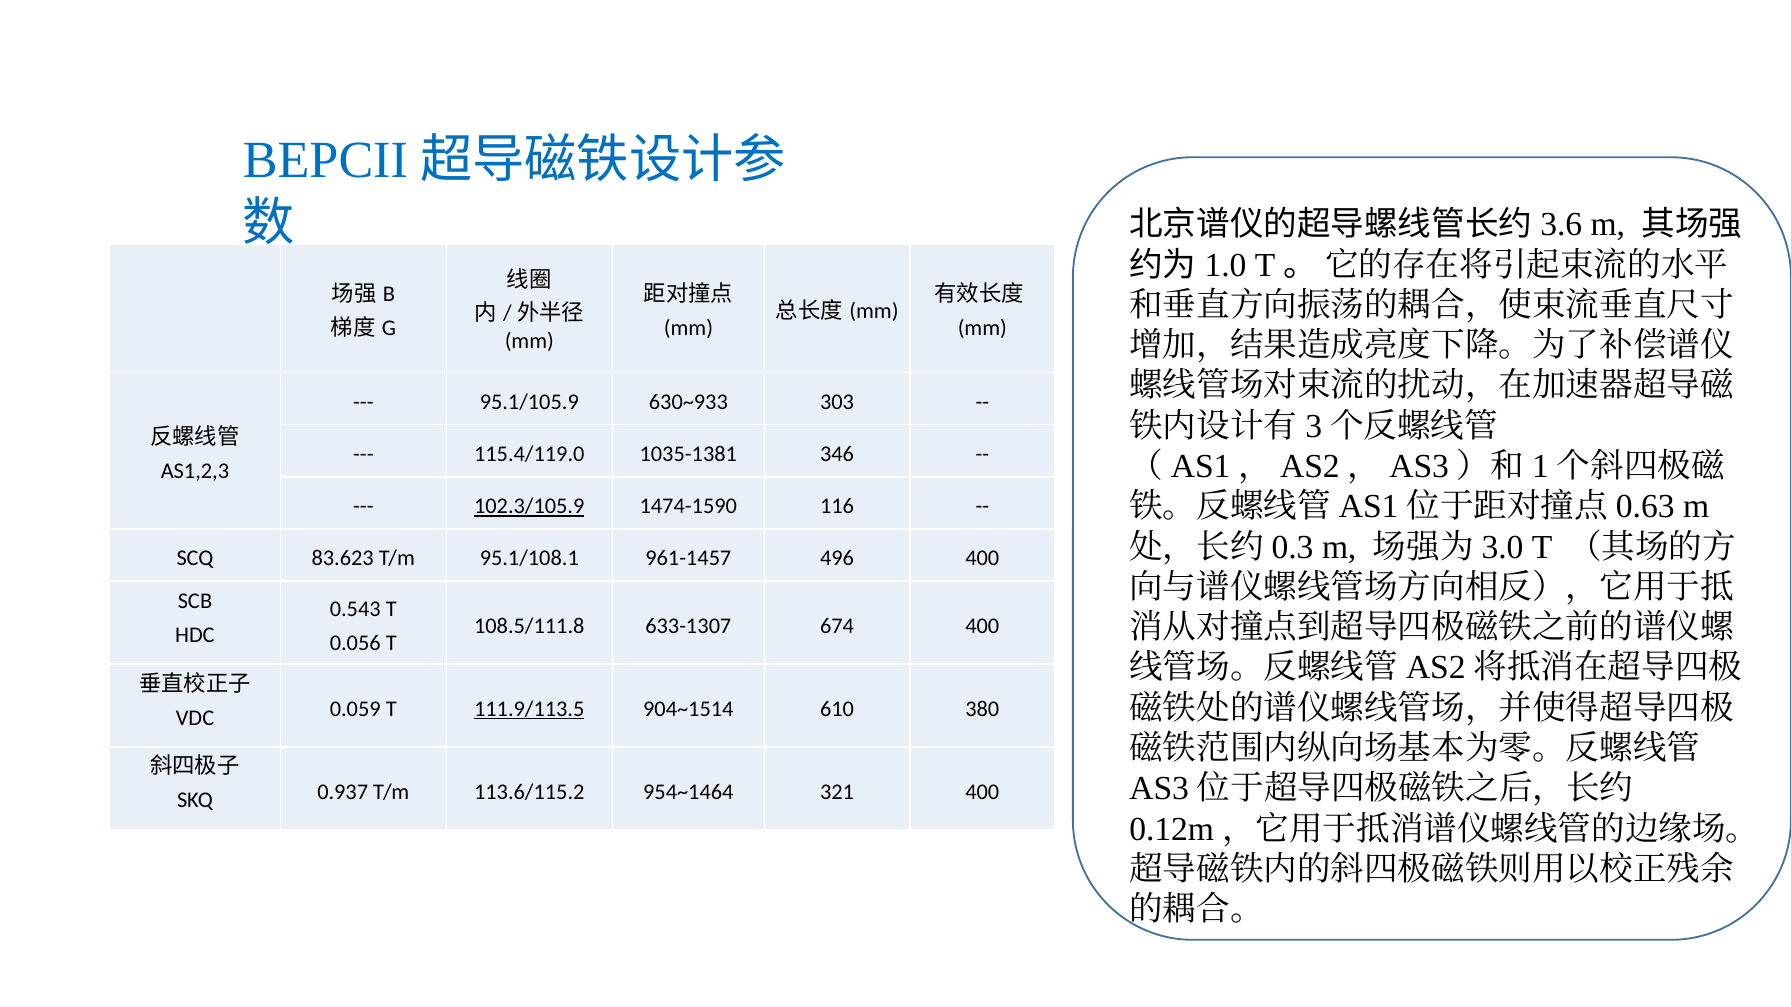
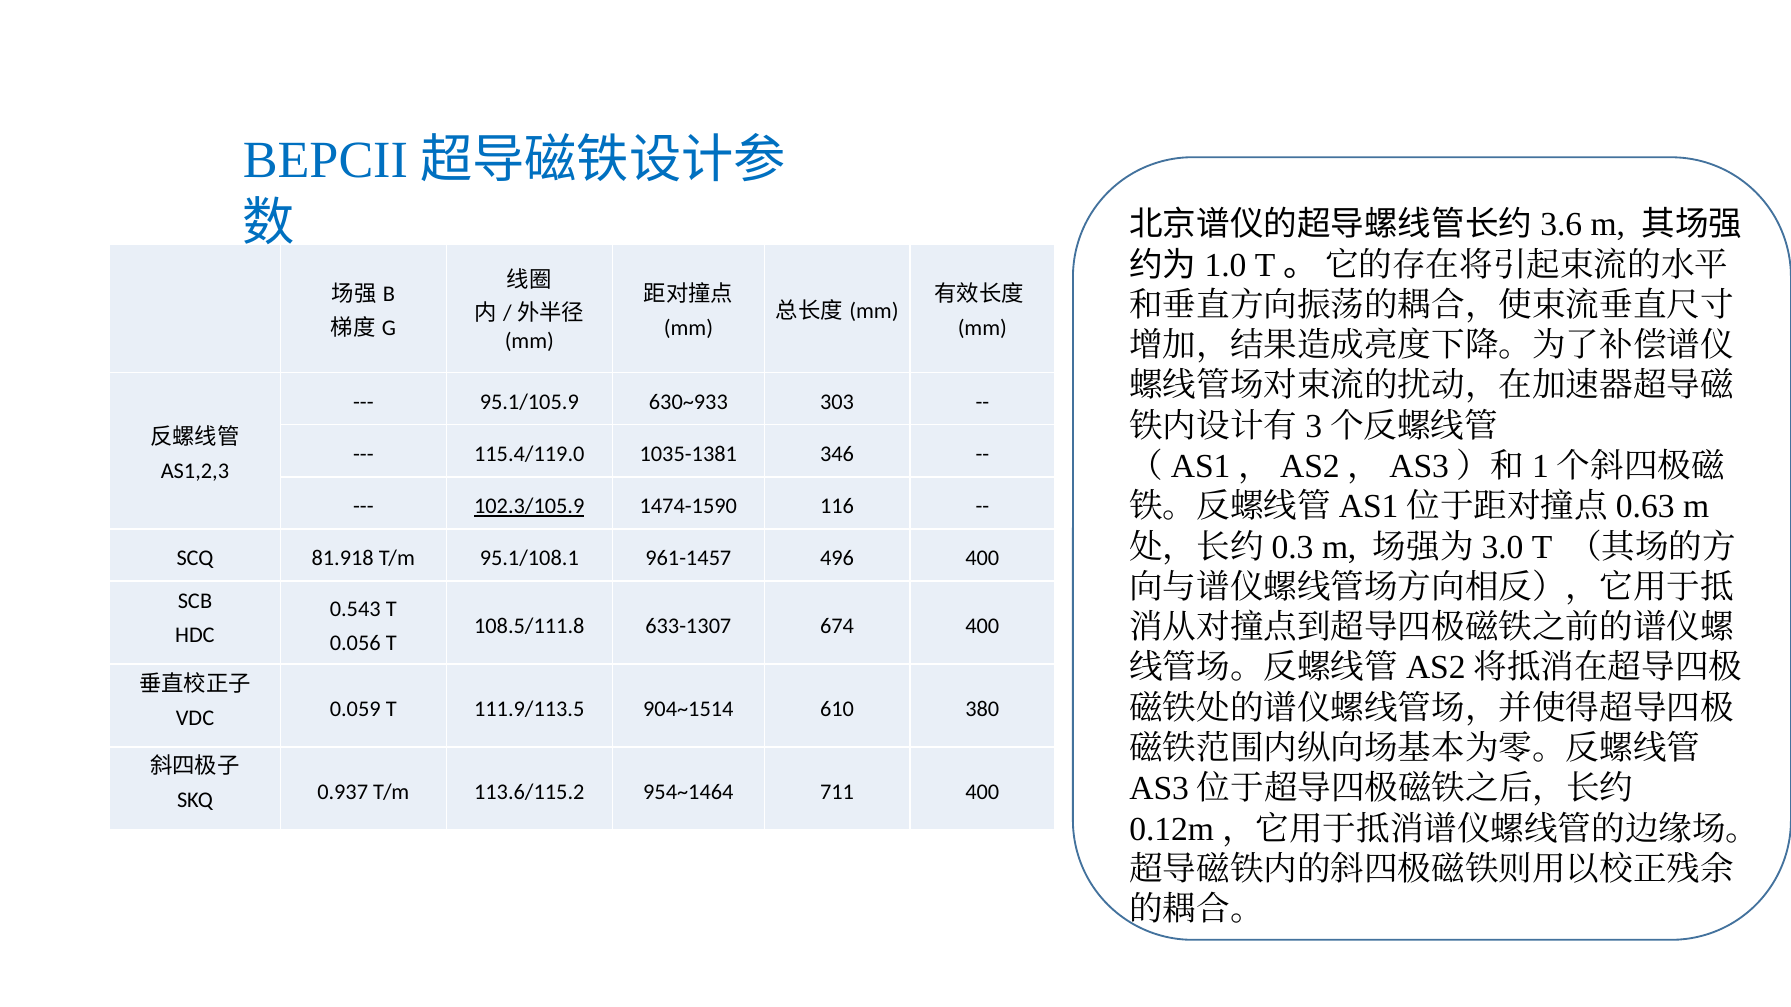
83.623: 83.623 -> 81.918
111.9/113.5 underline: present -> none
321: 321 -> 711
